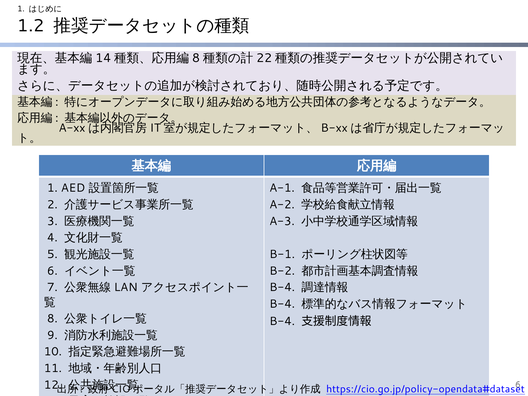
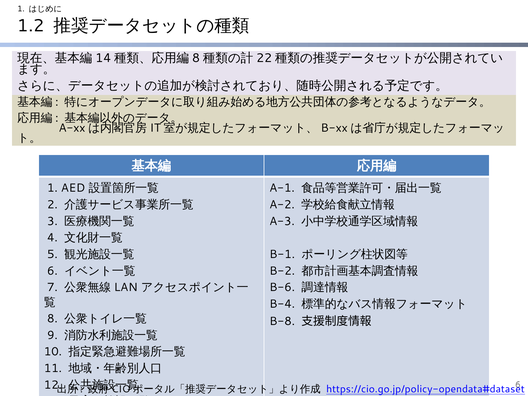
B-4 at (282, 287): B-4 -> B-6
B-4 at (282, 321): B-4 -> B-8
